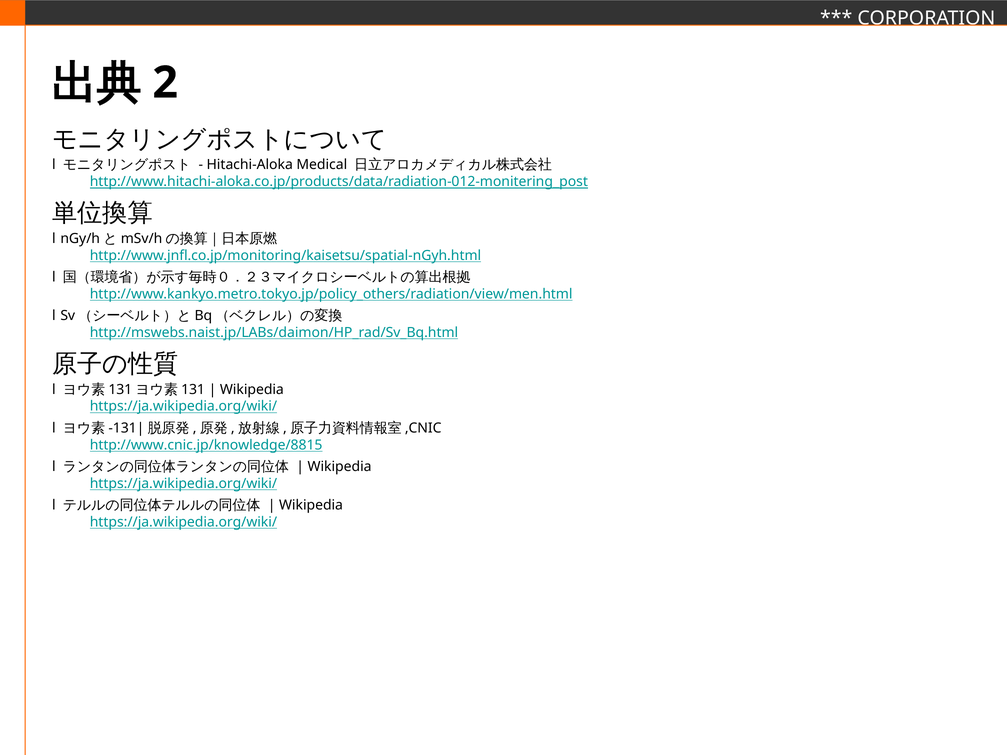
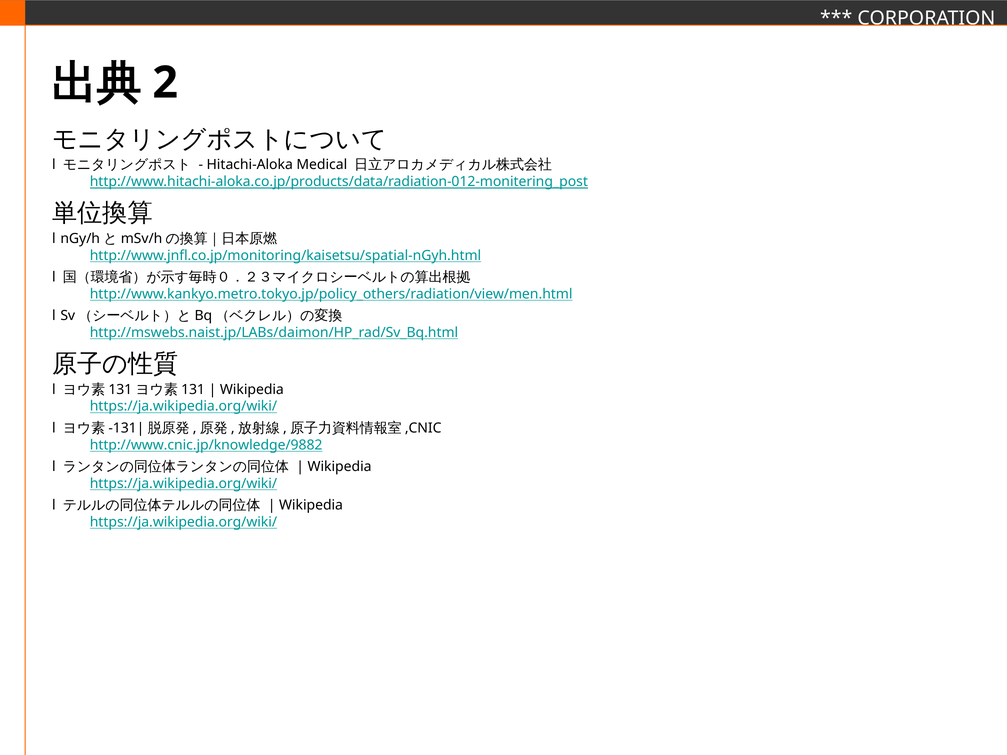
http://www.cnic.jp/knowledge/8815: http://www.cnic.jp/knowledge/8815 -> http://www.cnic.jp/knowledge/9882
